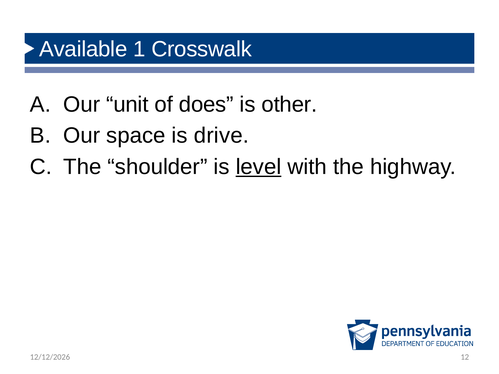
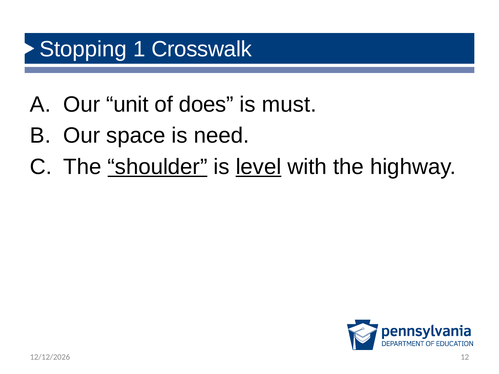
Available: Available -> Stopping
other: other -> must
drive: drive -> need
shoulder underline: none -> present
